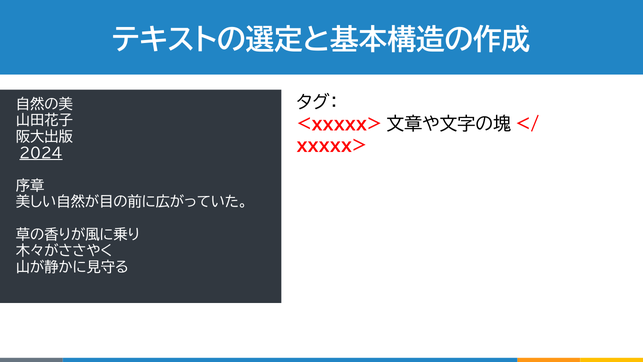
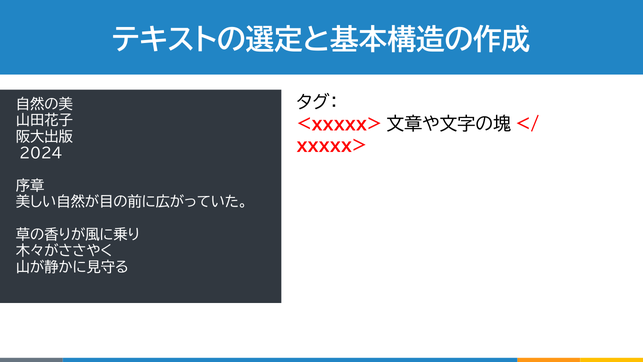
2024 underline: present -> none
